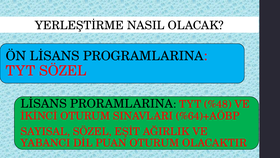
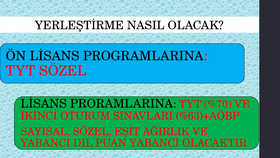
%48: %48 -> %70
%64)+AÖBP: %64)+AÖBP -> %63)+AÖBP
PUAN OTURUM: OTURUM -> YABANCI
